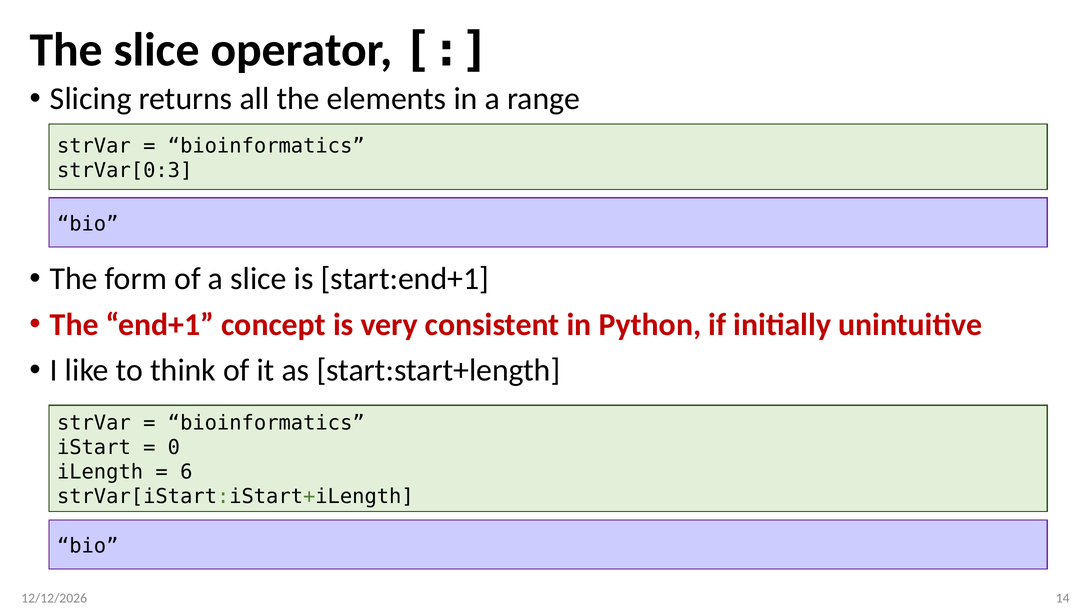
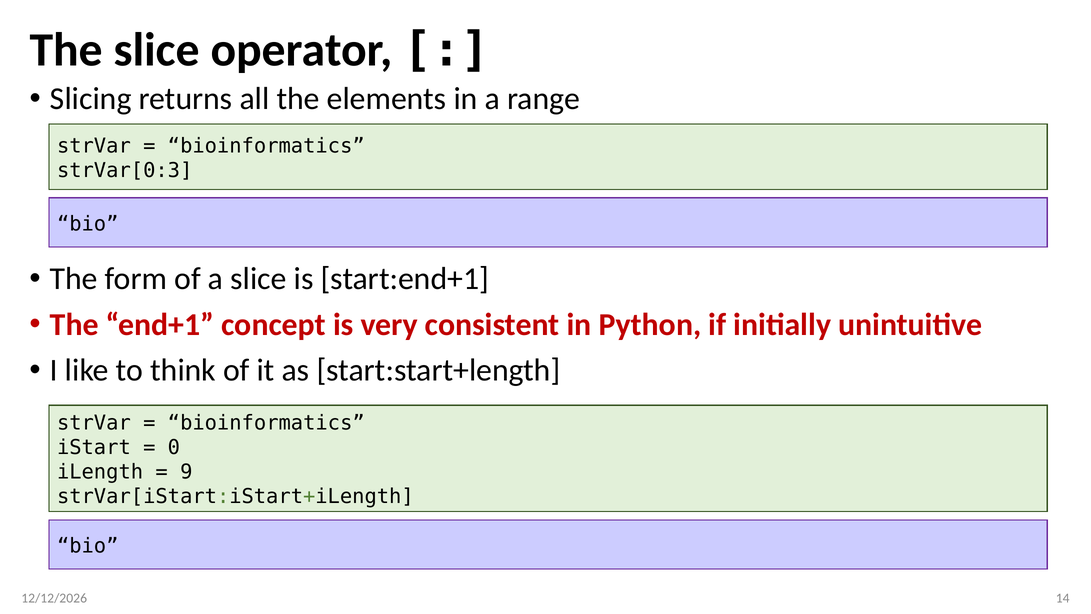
6: 6 -> 9
